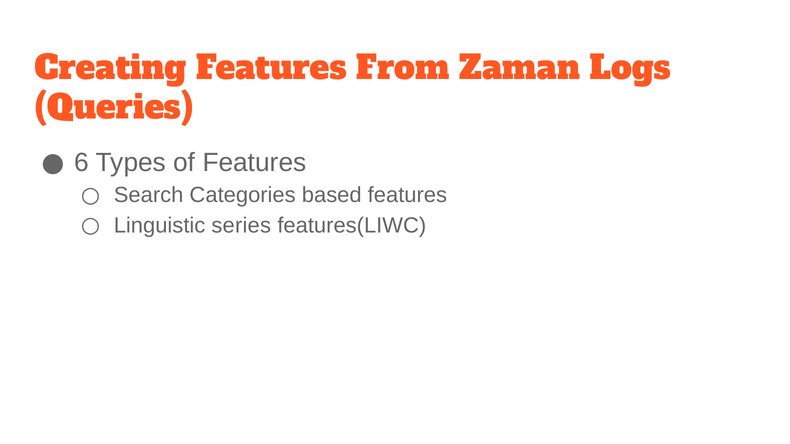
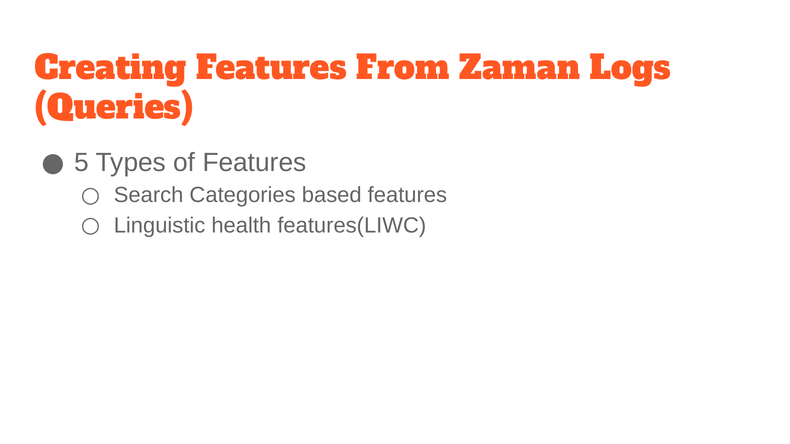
6: 6 -> 5
series: series -> health
